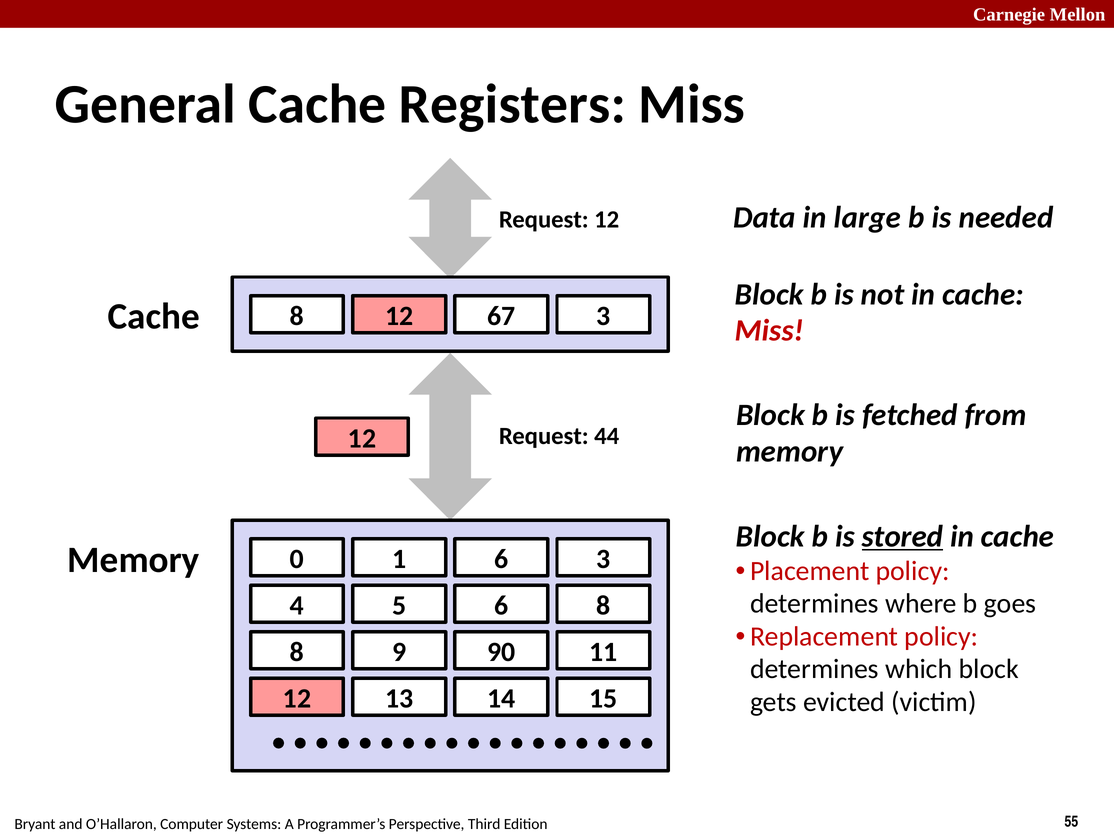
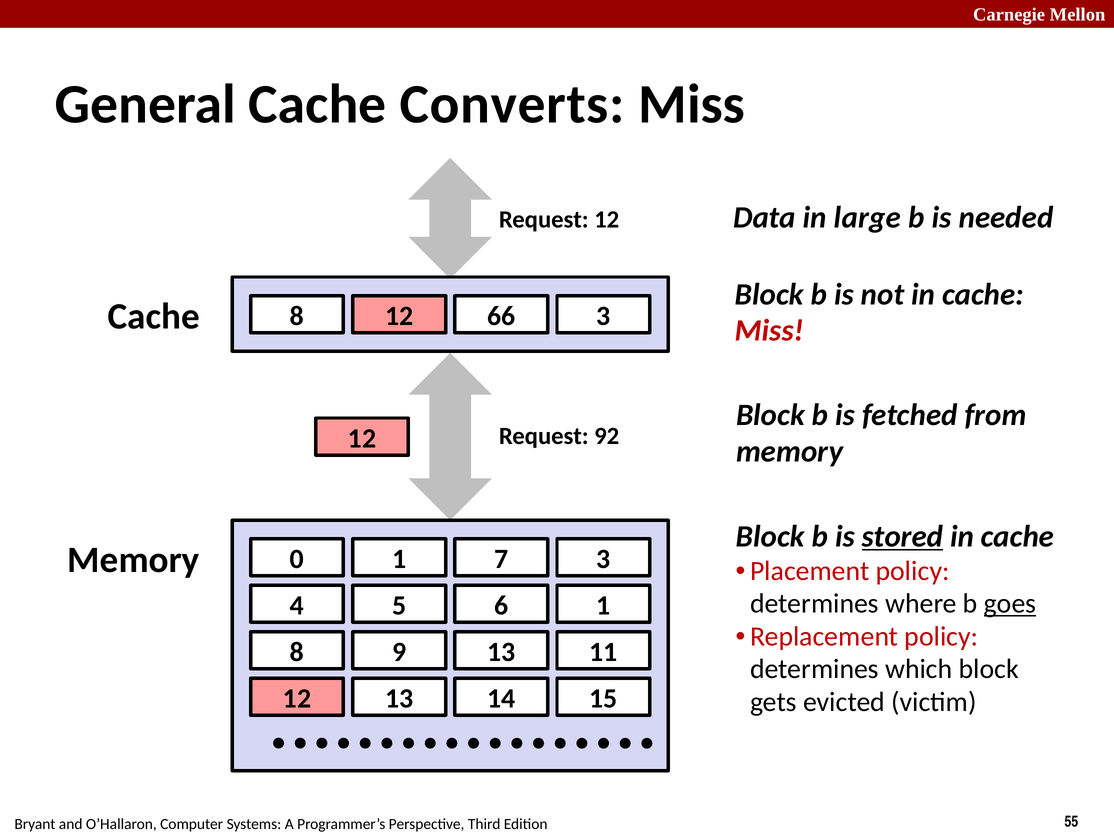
Registers: Registers -> Converts
67: 67 -> 66
44: 44 -> 92
1 6: 6 -> 7
goes underline: none -> present
6 8: 8 -> 1
9 90: 90 -> 13
